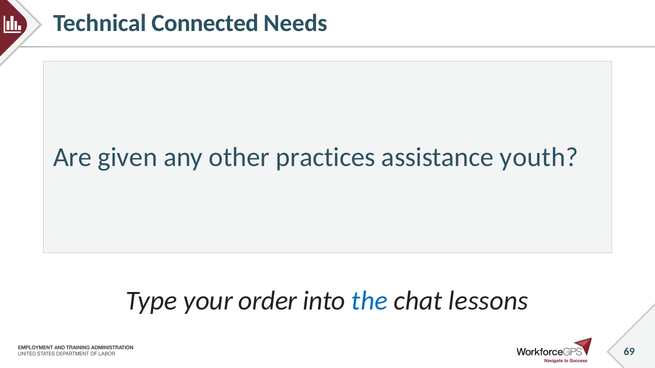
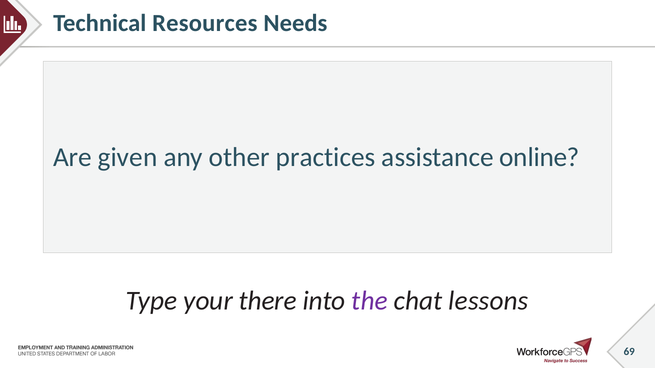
Connected: Connected -> Resources
youth: youth -> online
order: order -> there
the colour: blue -> purple
